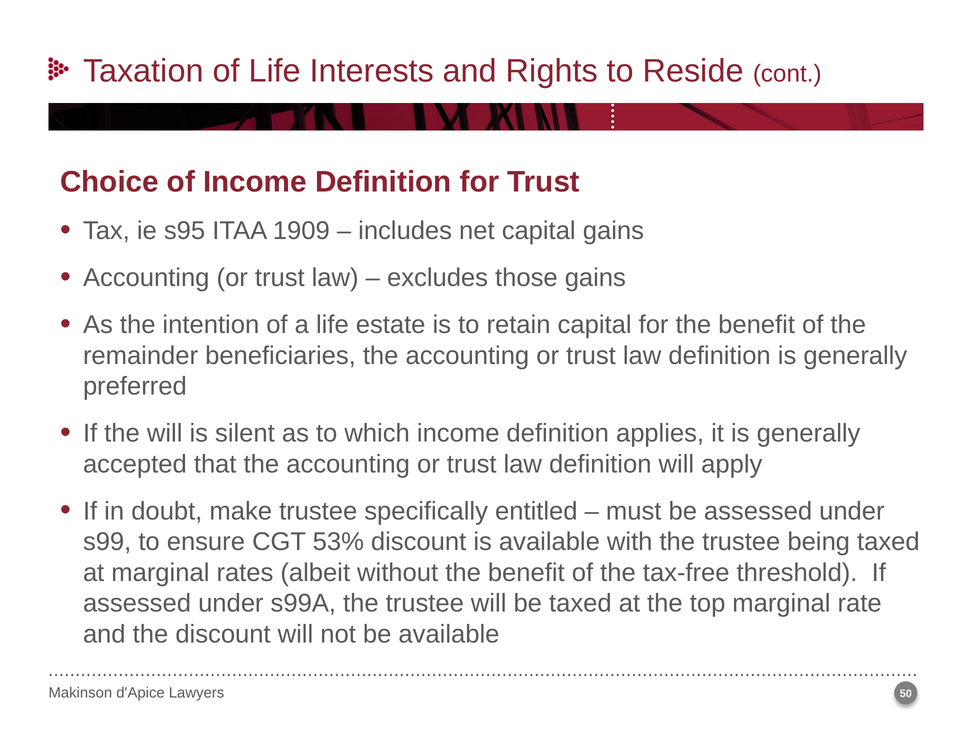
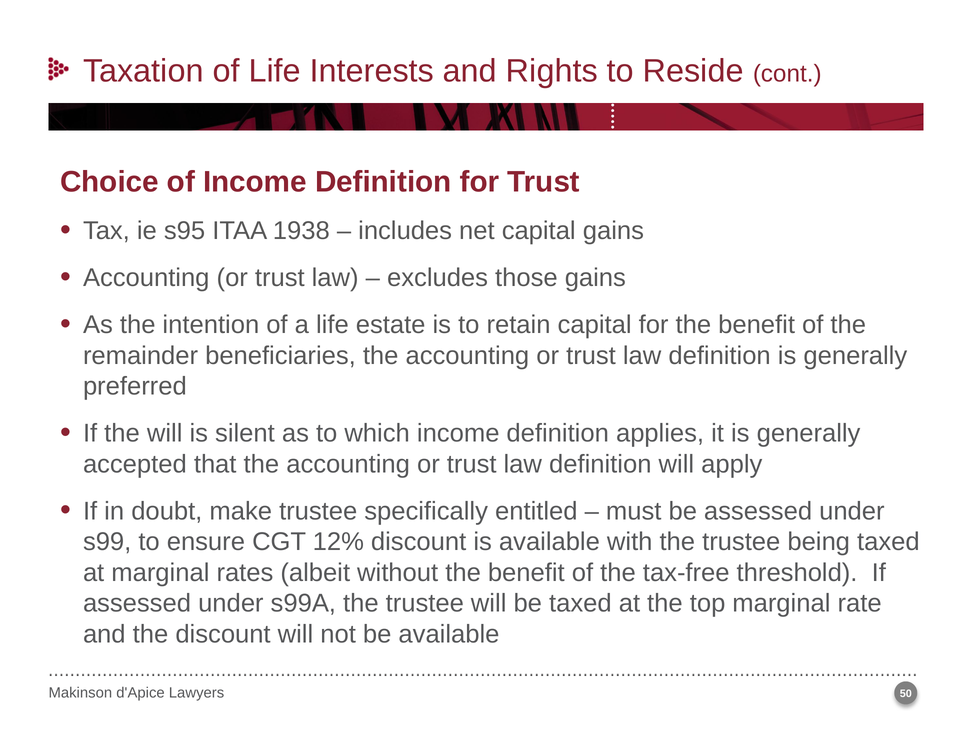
1909: 1909 -> 1938
53%: 53% -> 12%
